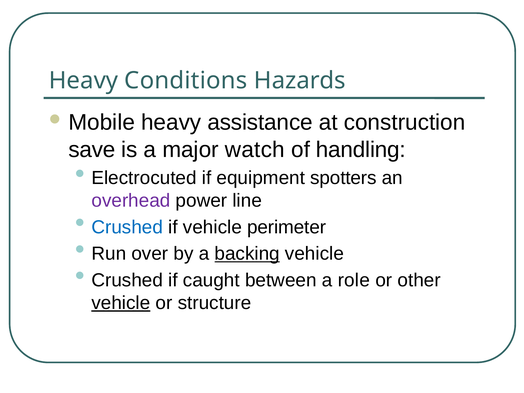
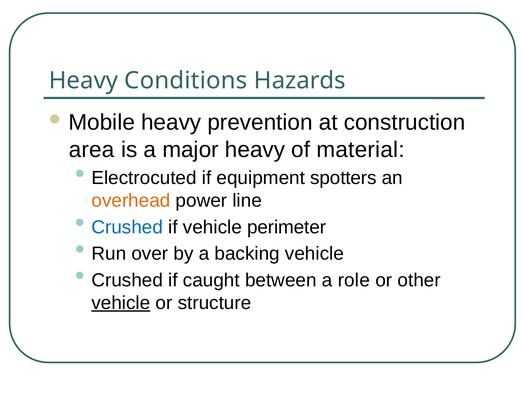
assistance: assistance -> prevention
save: save -> area
major watch: watch -> heavy
handling: handling -> material
overhead colour: purple -> orange
backing underline: present -> none
